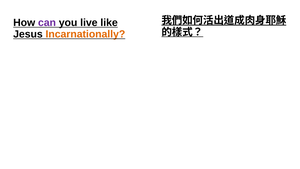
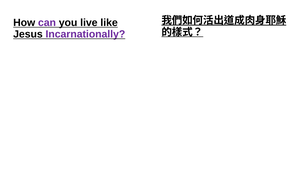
Incarnationally colour: orange -> purple
